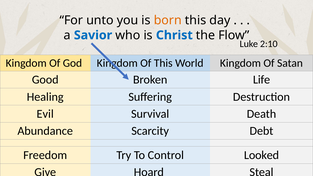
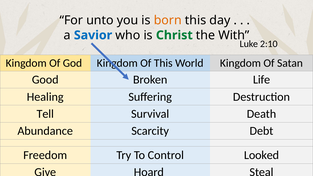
Christ colour: blue -> green
Flow: Flow -> With
Evil: Evil -> Tell
